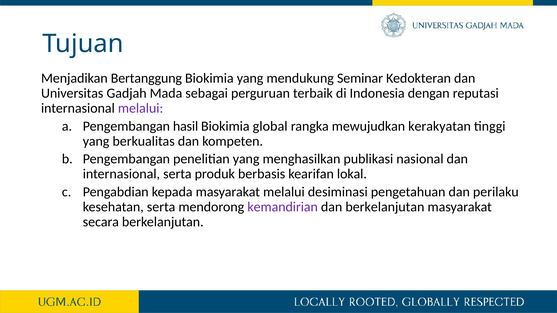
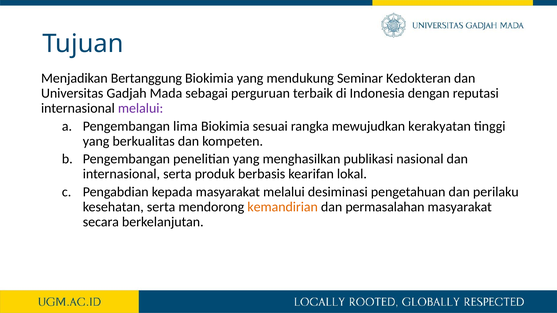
hasil: hasil -> lima
global: global -> sesuai
kemandirian colour: purple -> orange
dan berkelanjutan: berkelanjutan -> permasalahan
